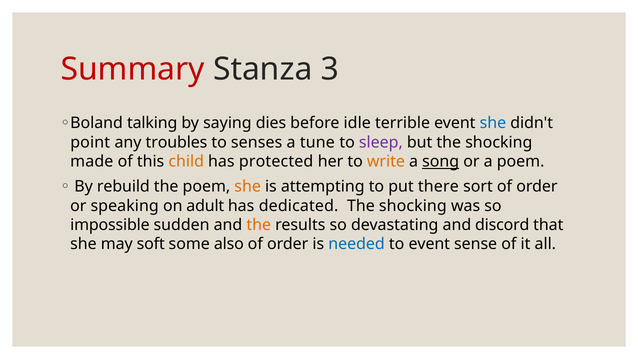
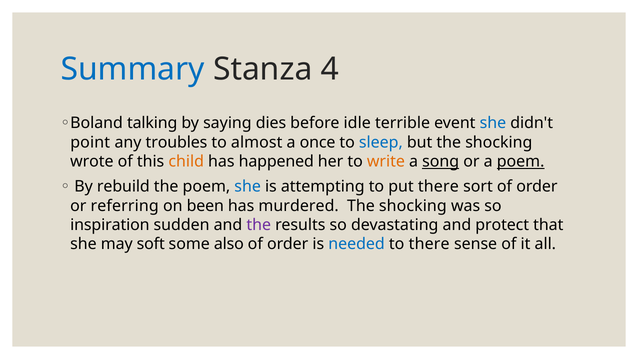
Summary colour: red -> blue
3: 3 -> 4
senses: senses -> almost
tune: tune -> once
sleep colour: purple -> blue
made: made -> wrote
protected: protected -> happened
poem at (521, 161) underline: none -> present
she at (248, 187) colour: orange -> blue
speaking: speaking -> referring
adult: adult -> been
dedicated: dedicated -> murdered
impossible: impossible -> inspiration
the at (259, 225) colour: orange -> purple
discord: discord -> protect
to event: event -> there
